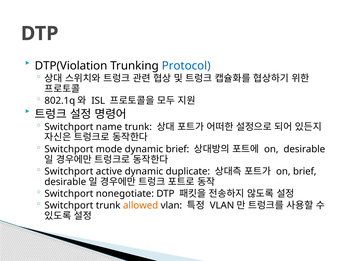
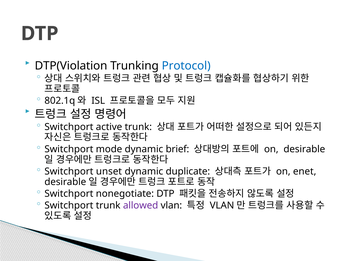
name: name -> active
active: active -> unset
on brief: brief -> enet
allowed colour: orange -> purple
